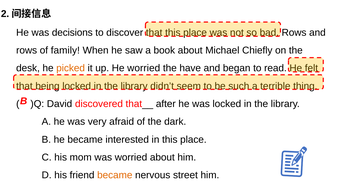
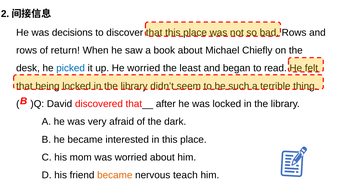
family: family -> return
picked colour: orange -> blue
have: have -> least
street: street -> teach
